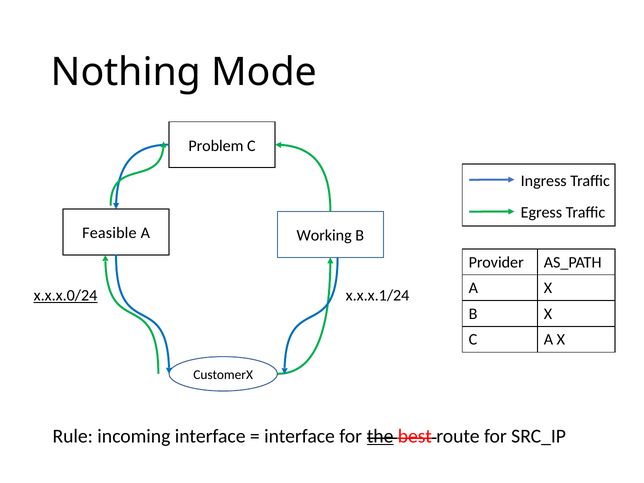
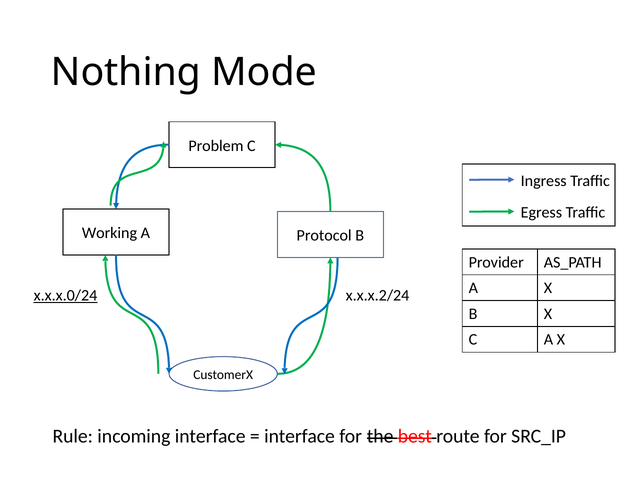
Feasible: Feasible -> Working
Working: Working -> Protocol
x.x.x.1/24: x.x.x.1/24 -> x.x.x.2/24
the underline: present -> none
